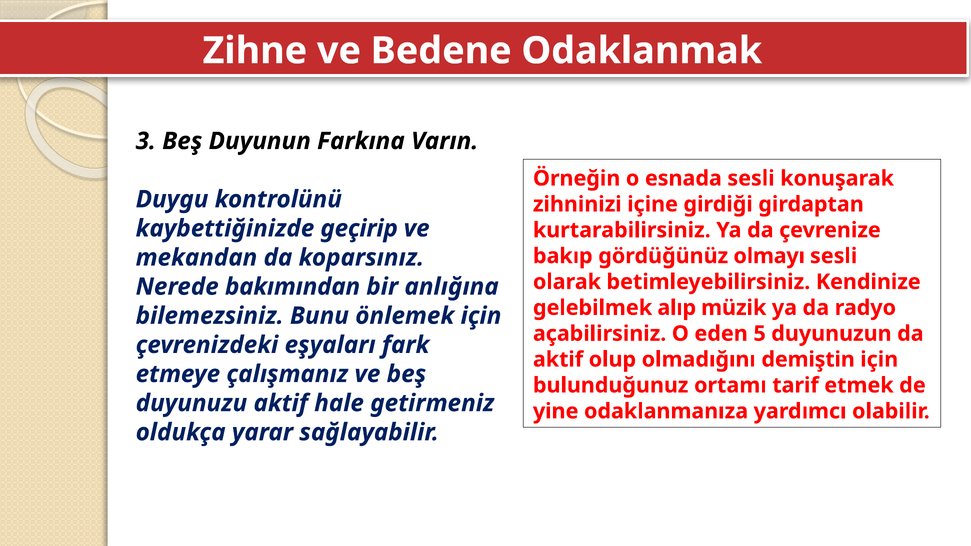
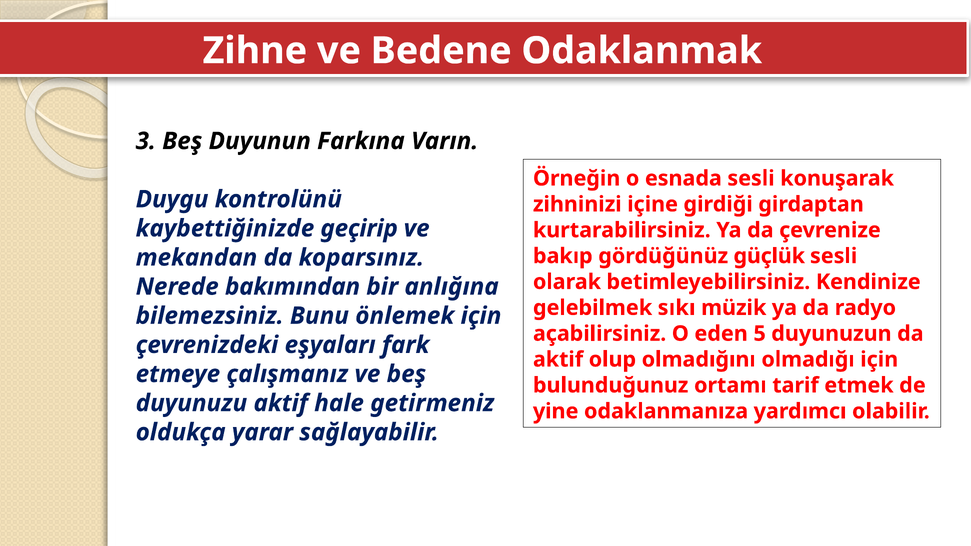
olmayı: olmayı -> güçlük
alıp: alıp -> sıkı
demiştin: demiştin -> olmadığı
